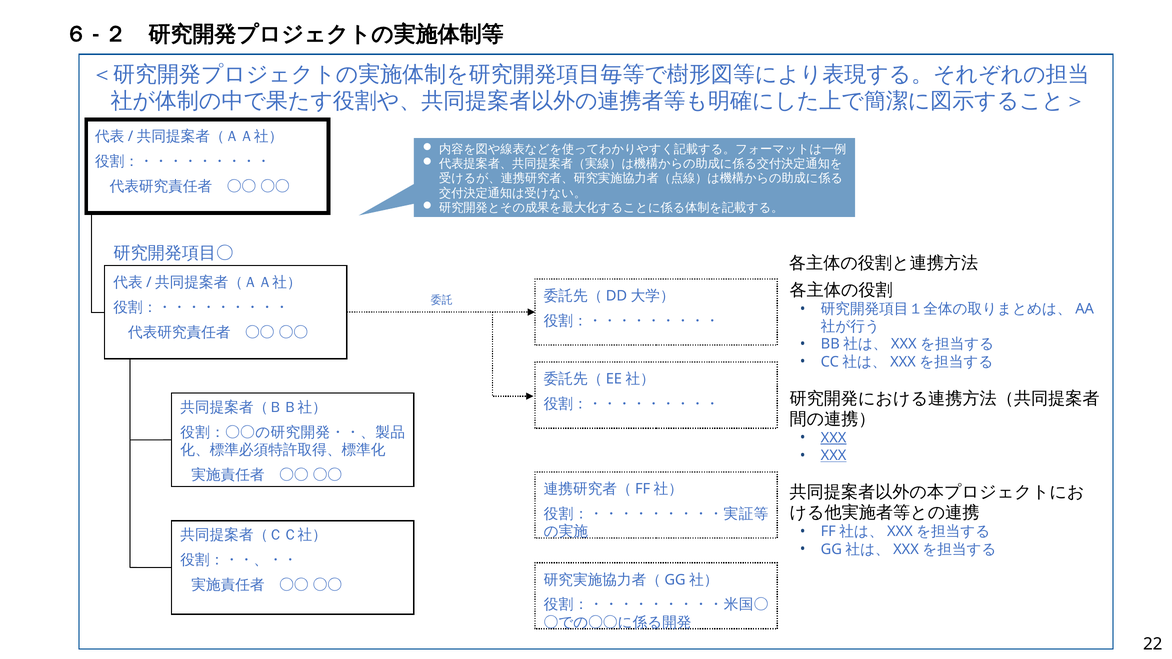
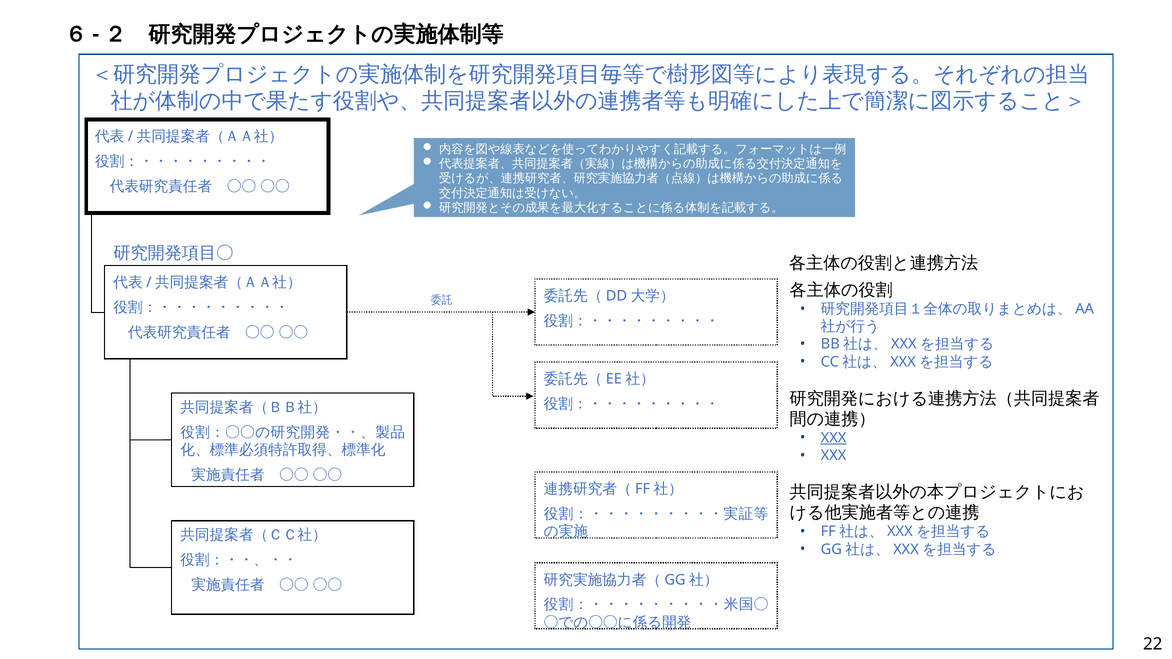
XXX at (834, 456) underline: present -> none
